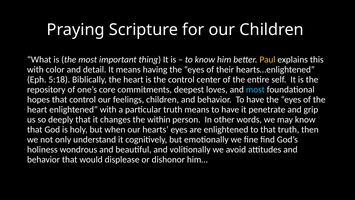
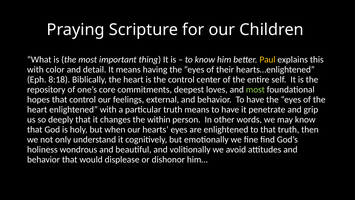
5:18: 5:18 -> 8:18
most at (255, 89) colour: light blue -> light green
feelings children: children -> external
